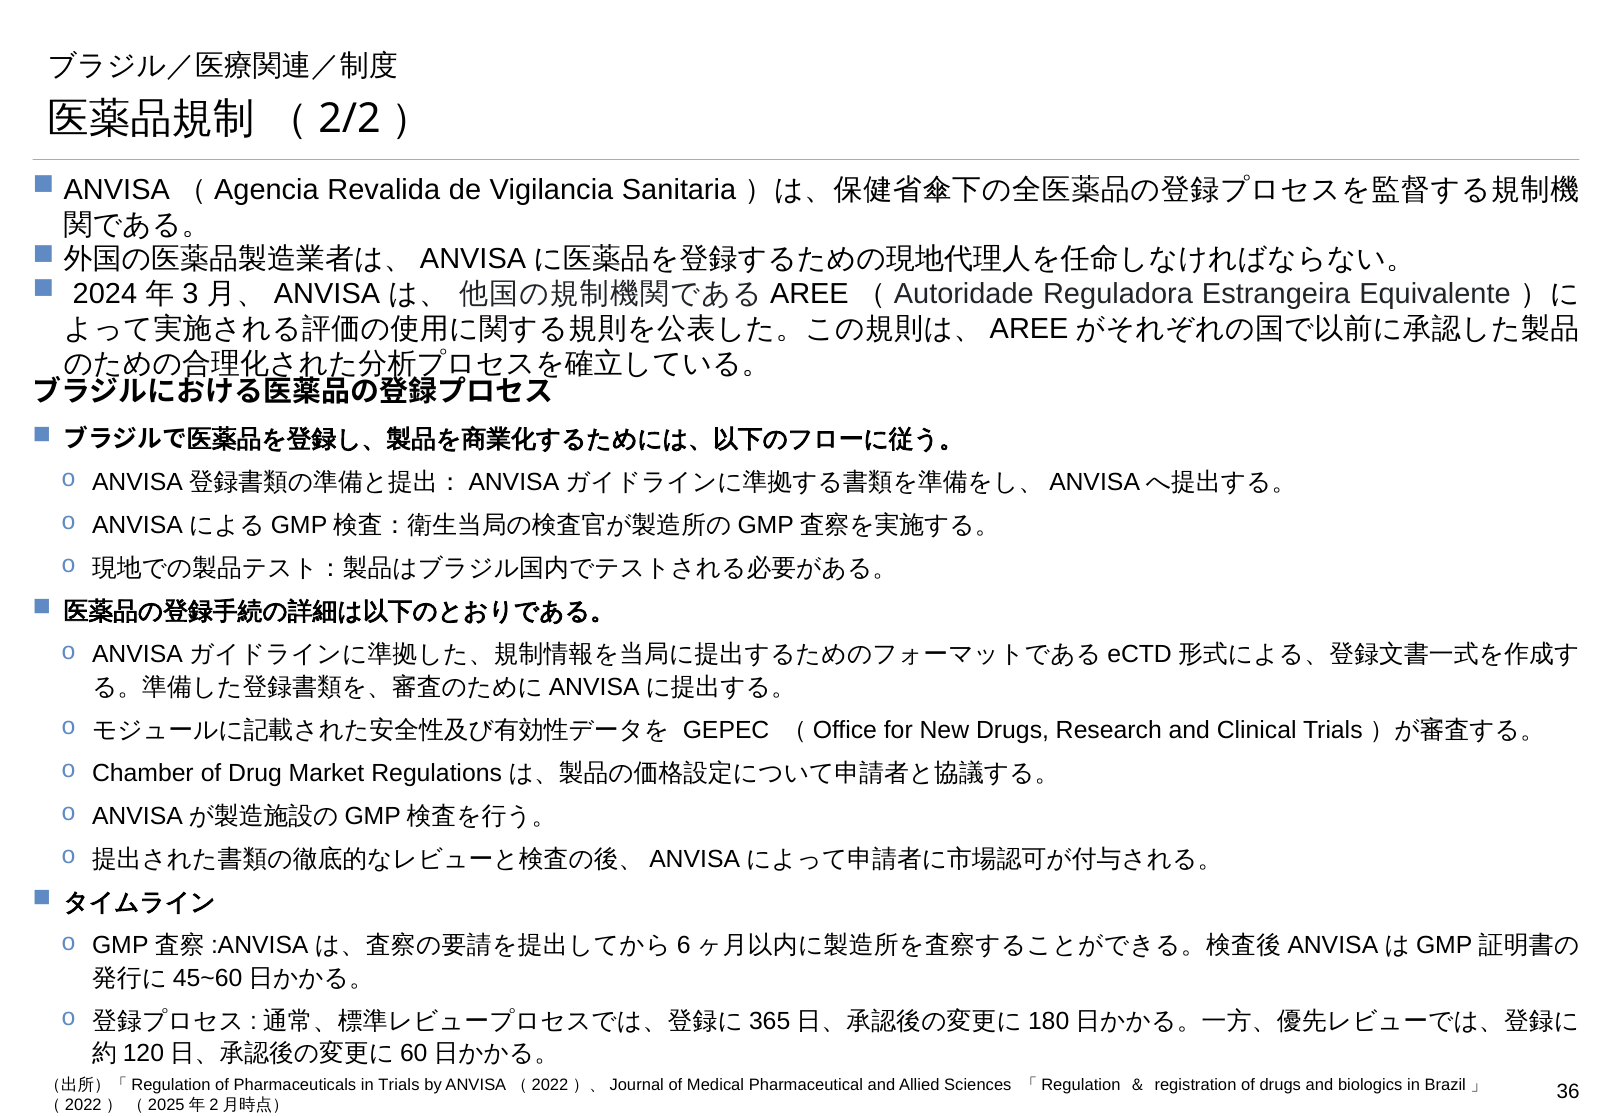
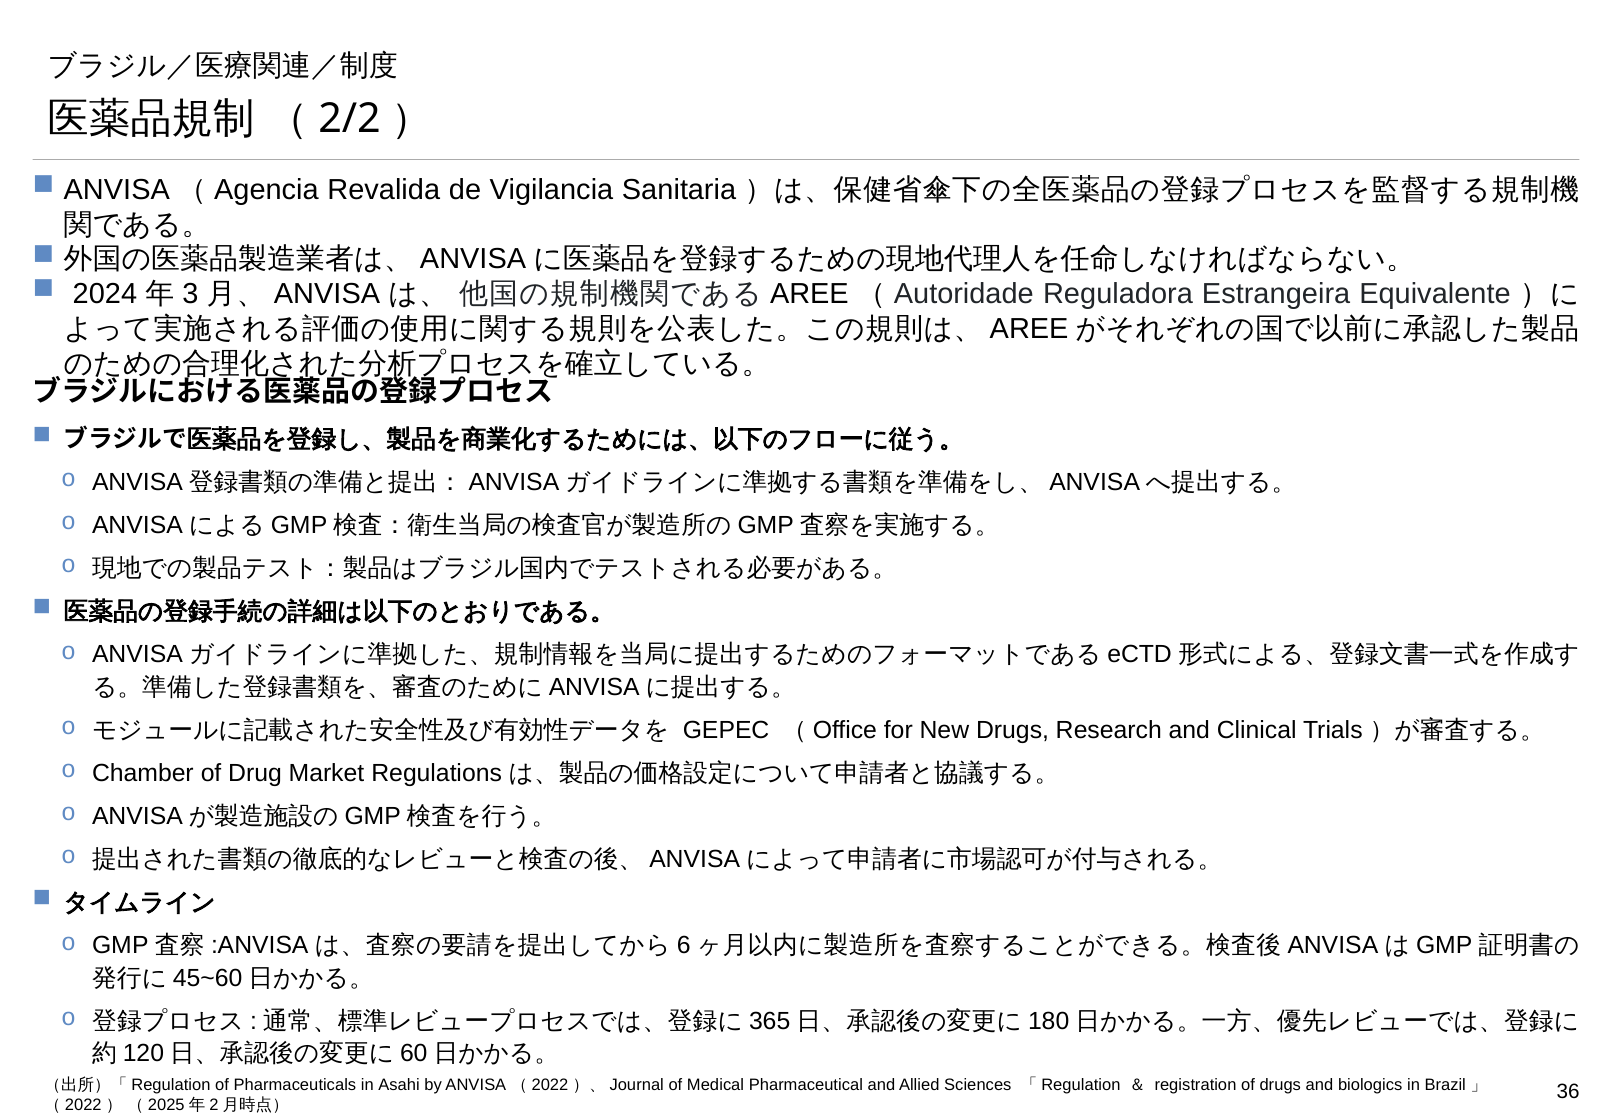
in Trials: Trials -> Asahi
